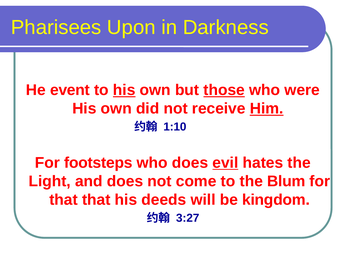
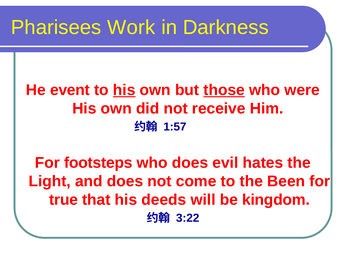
Upon: Upon -> Work
Him underline: present -> none
1:10: 1:10 -> 1:57
evil underline: present -> none
Blum: Blum -> Been
that at (64, 200): that -> true
3:27: 3:27 -> 3:22
